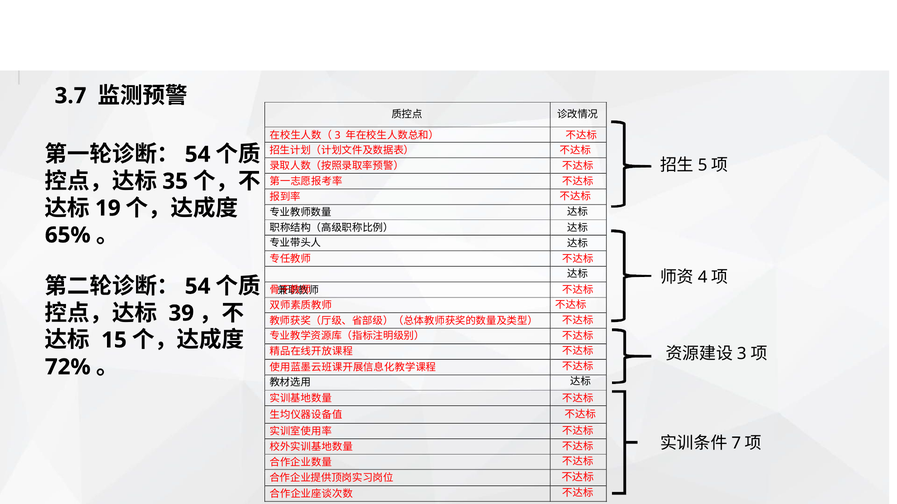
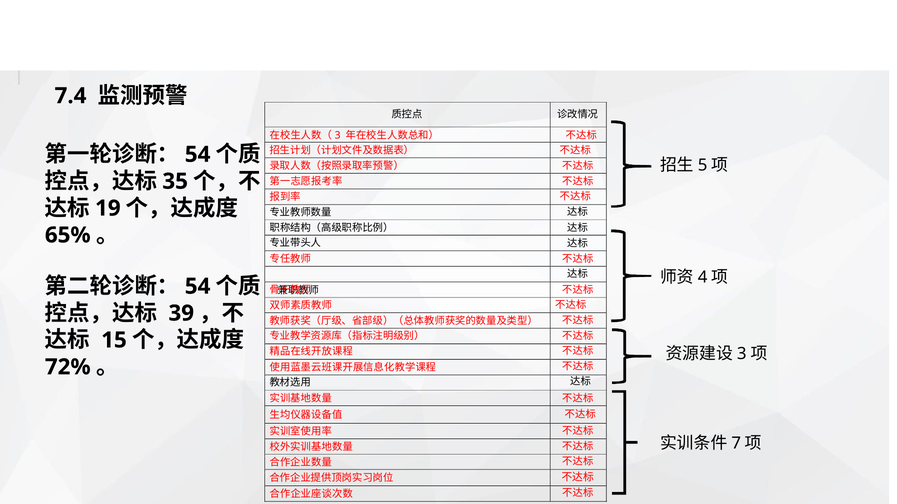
3.7: 3.7 -> 7.4
